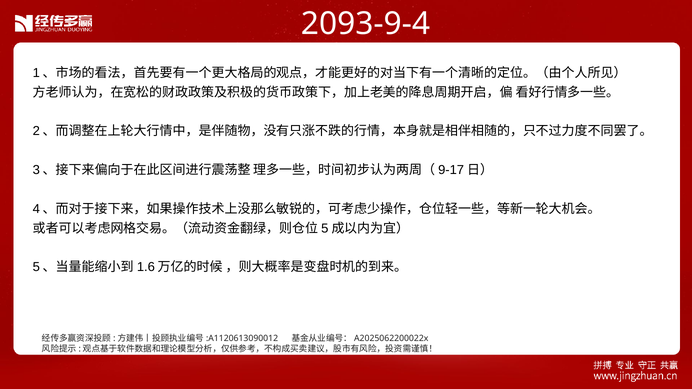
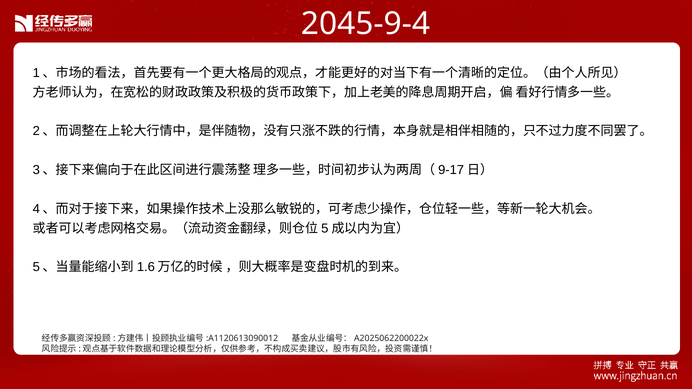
2093-9-4: 2093-9-4 -> 2045-9-4
